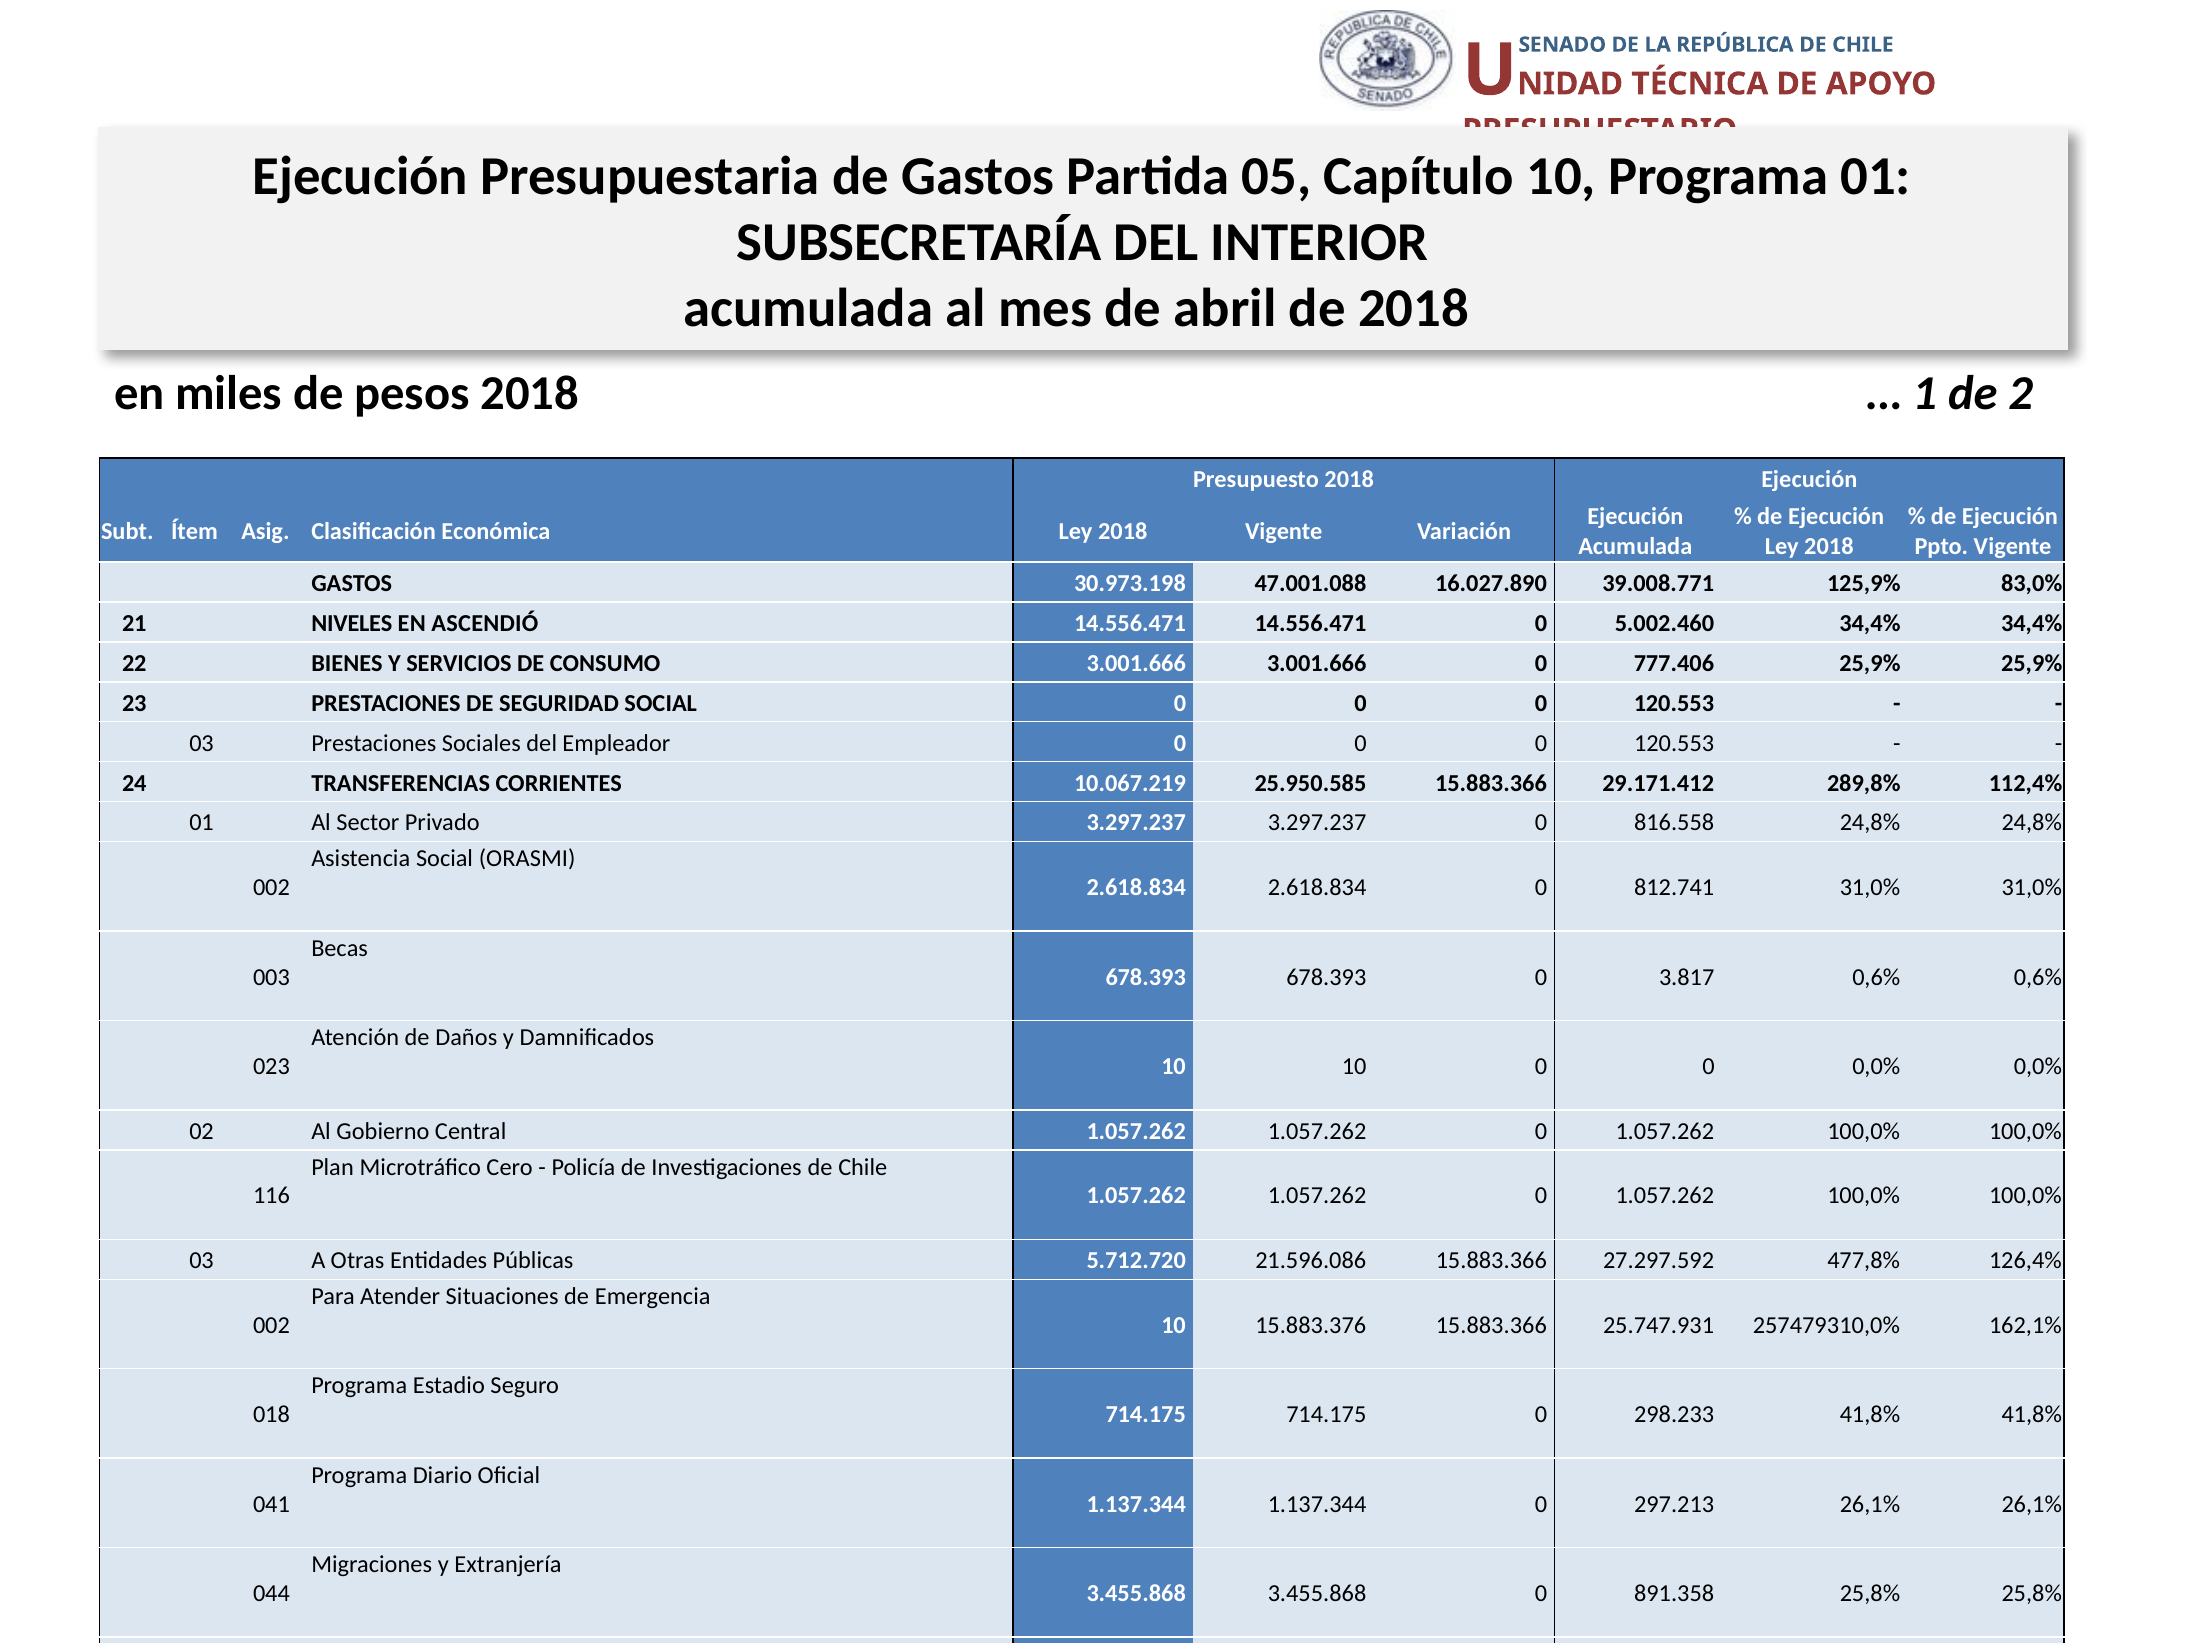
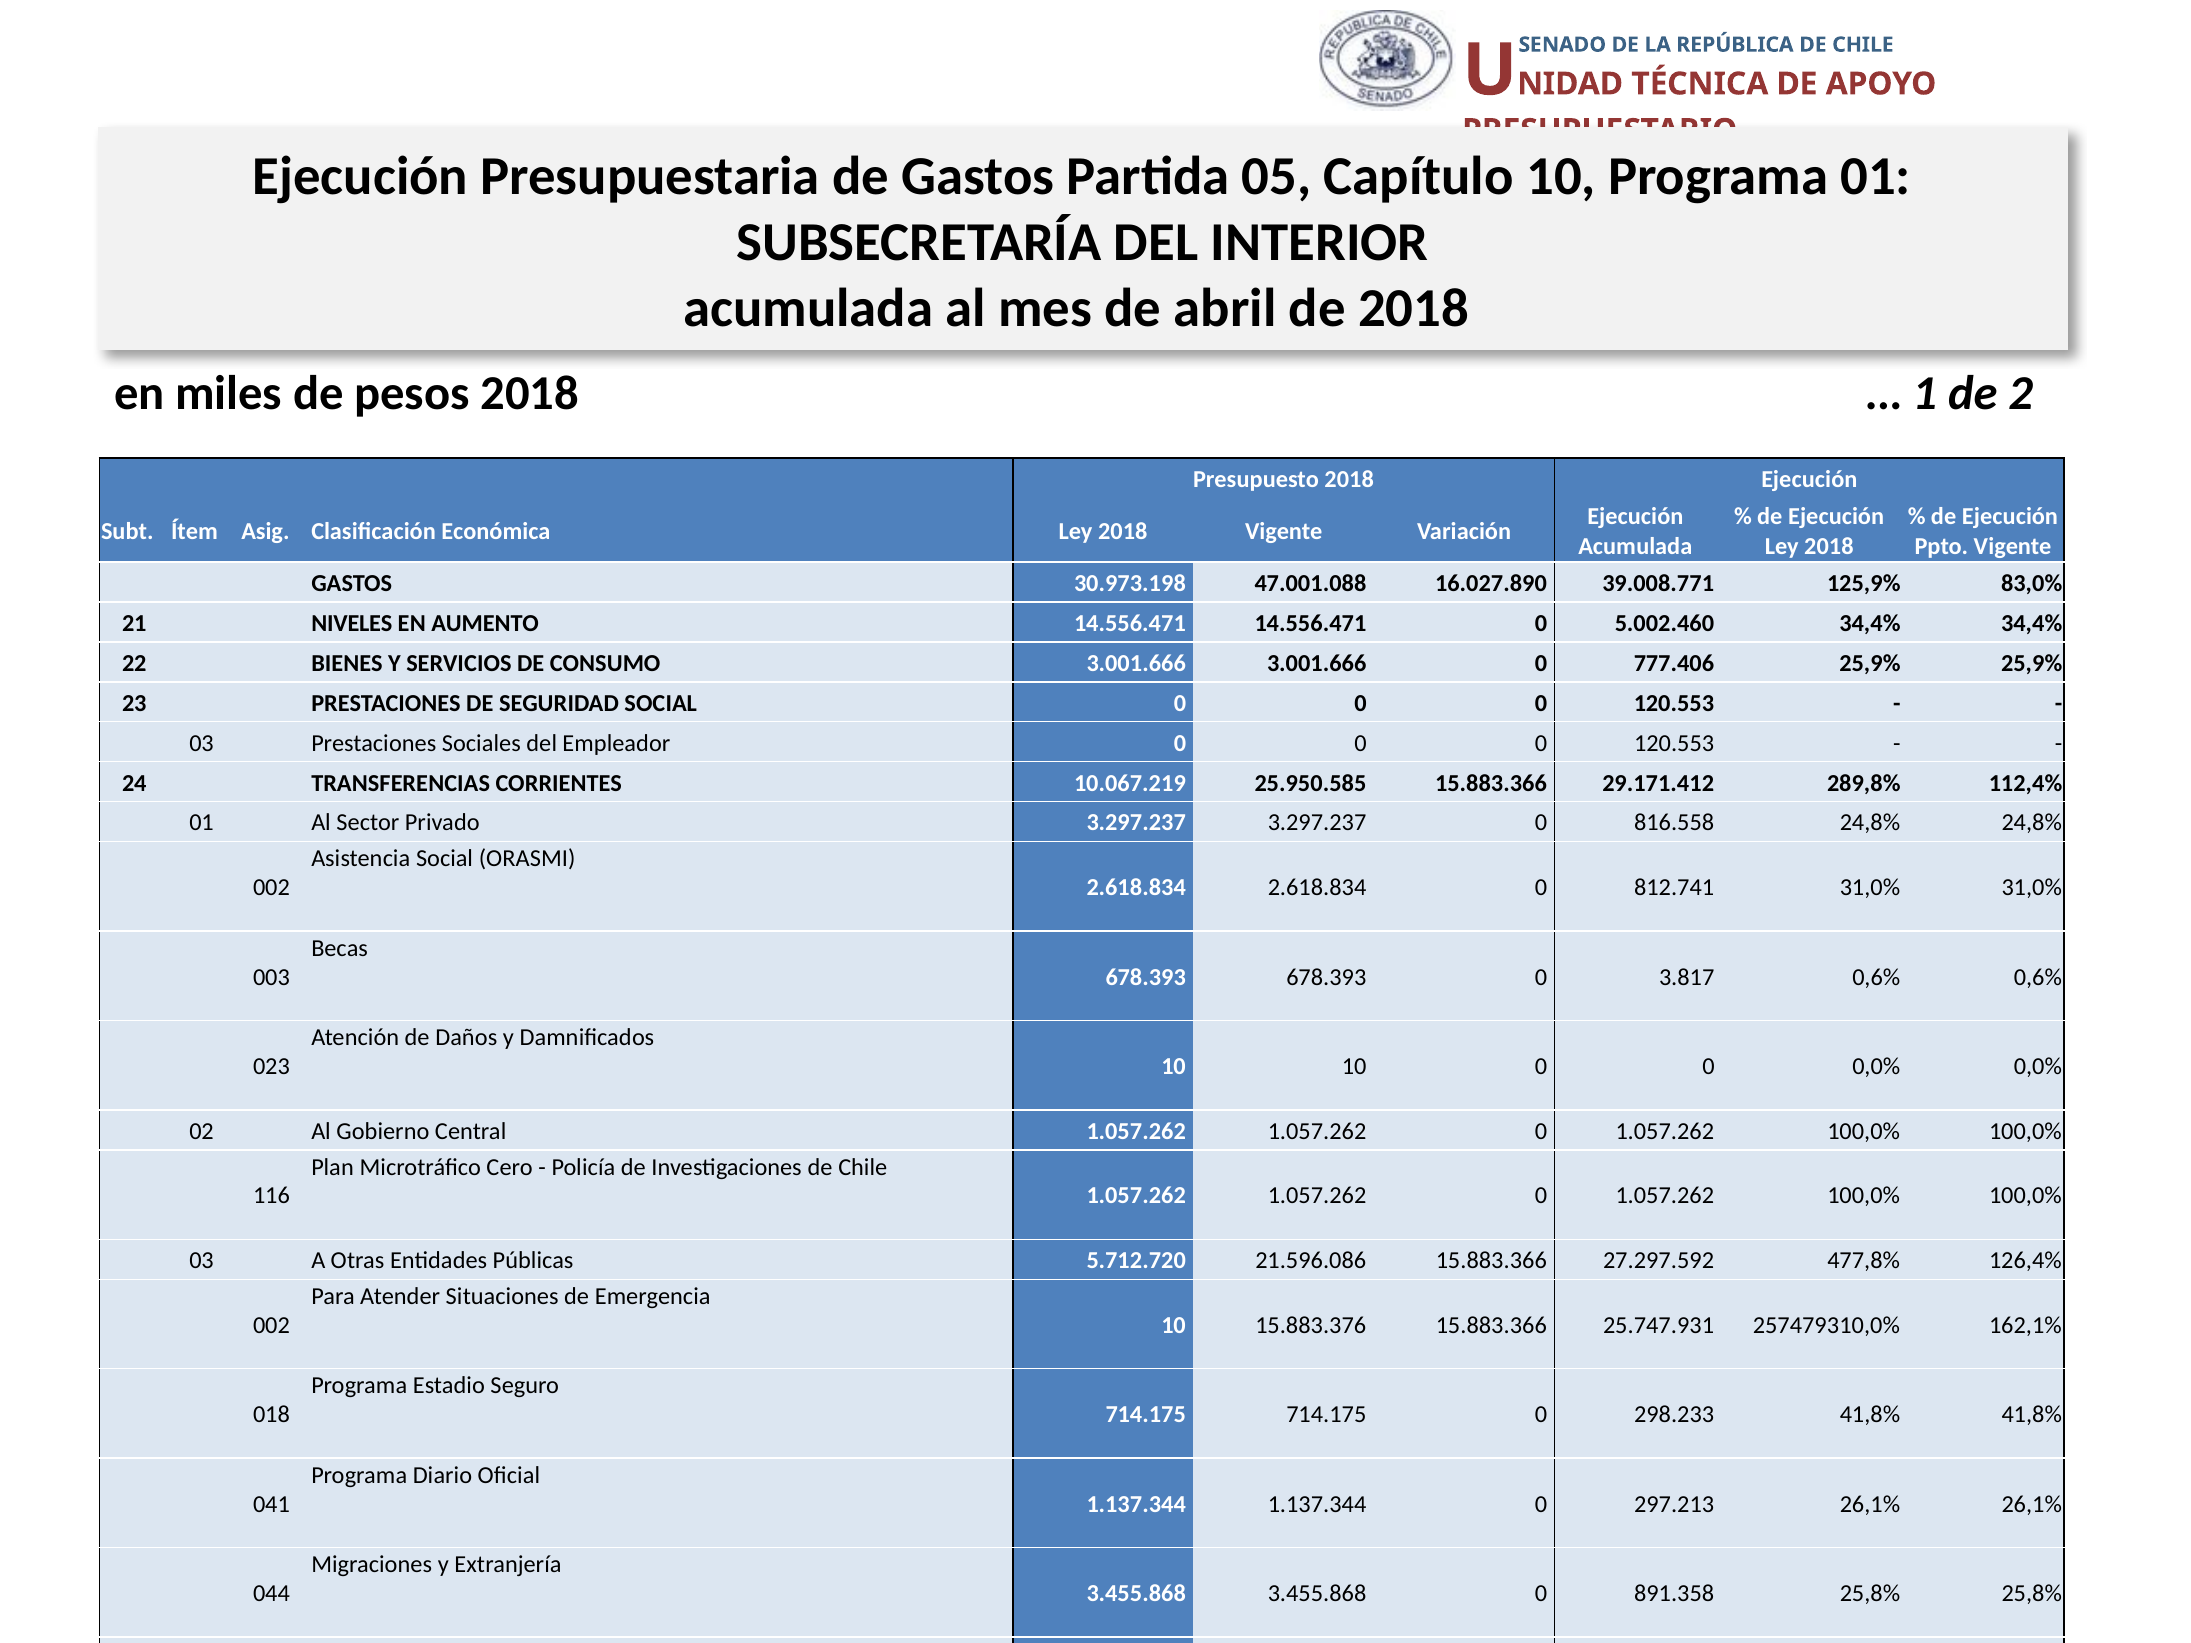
ASCENDIÓ: ASCENDIÓ -> AUMENTO
